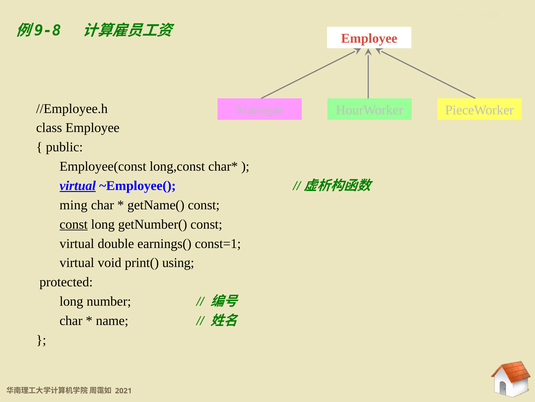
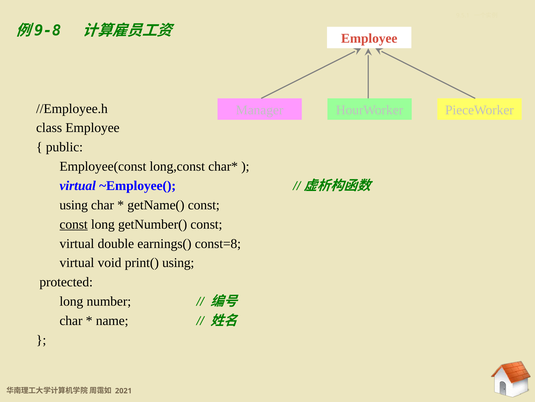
virtual at (78, 185) underline: present -> none
ming at (74, 205): ming -> using
const=1: const=1 -> const=8
